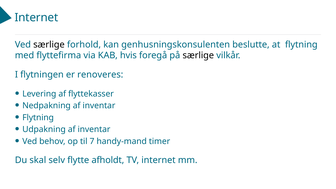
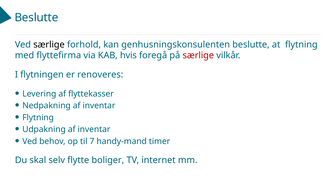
Internet at (36, 18): Internet -> Beslutte
særlige at (198, 55) colour: black -> red
afholdt: afholdt -> boliger
